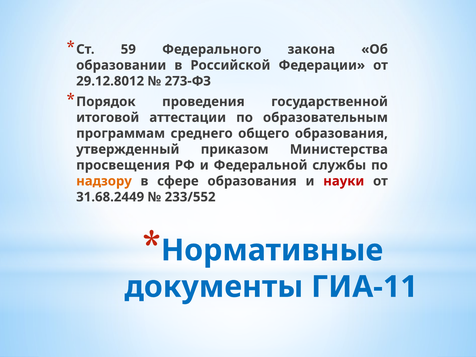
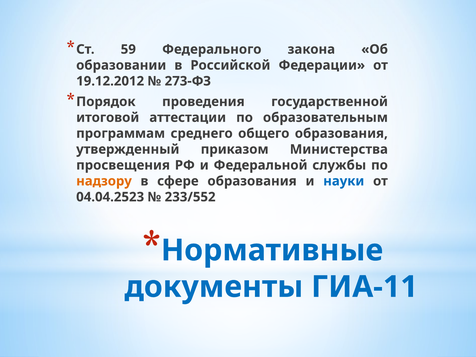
29.12.8012: 29.12.8012 -> 19.12.2012
науки colour: red -> blue
31.68.2449: 31.68.2449 -> 04.04.2523
